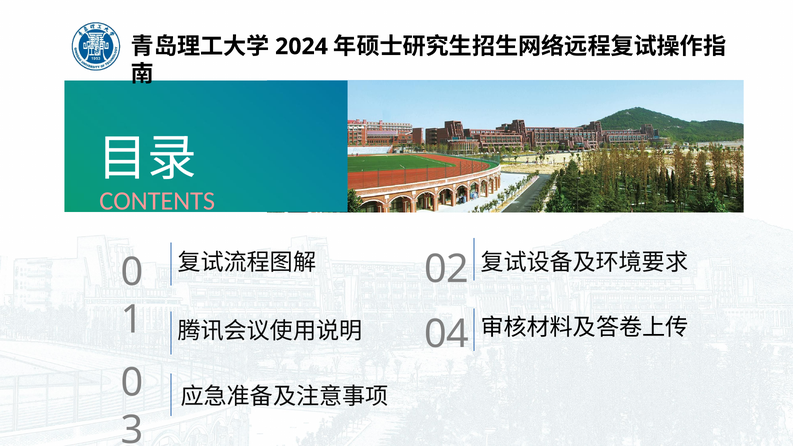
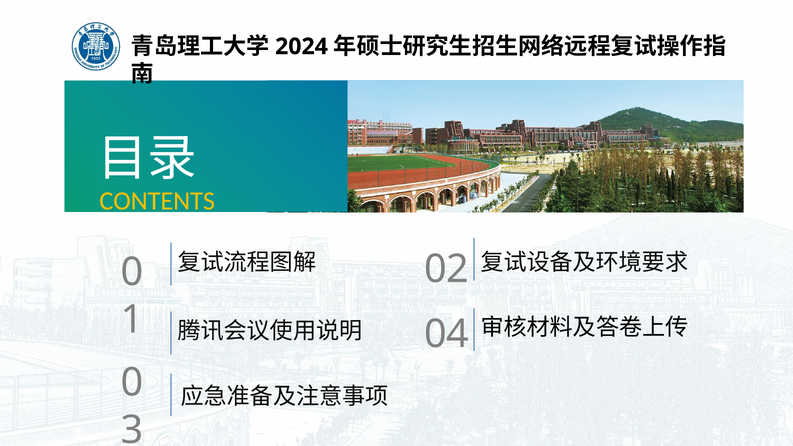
CONTENTS colour: pink -> yellow
